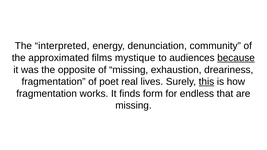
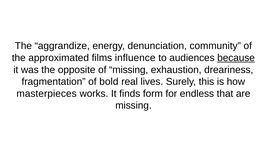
interpreted: interpreted -> aggrandize
mystique: mystique -> influence
poet: poet -> bold
this underline: present -> none
fragmentation at (47, 94): fragmentation -> masterpieces
